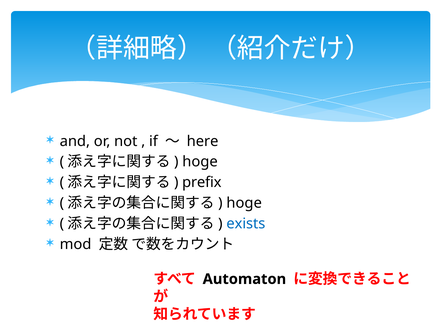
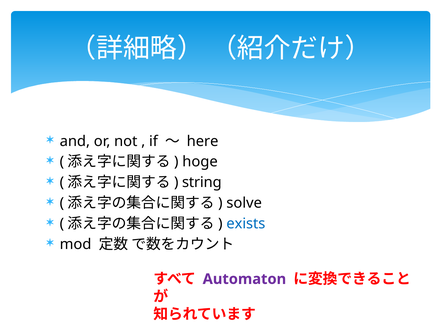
prefix: prefix -> string
hoge at (244, 203): hoge -> solve
Automaton colour: black -> purple
